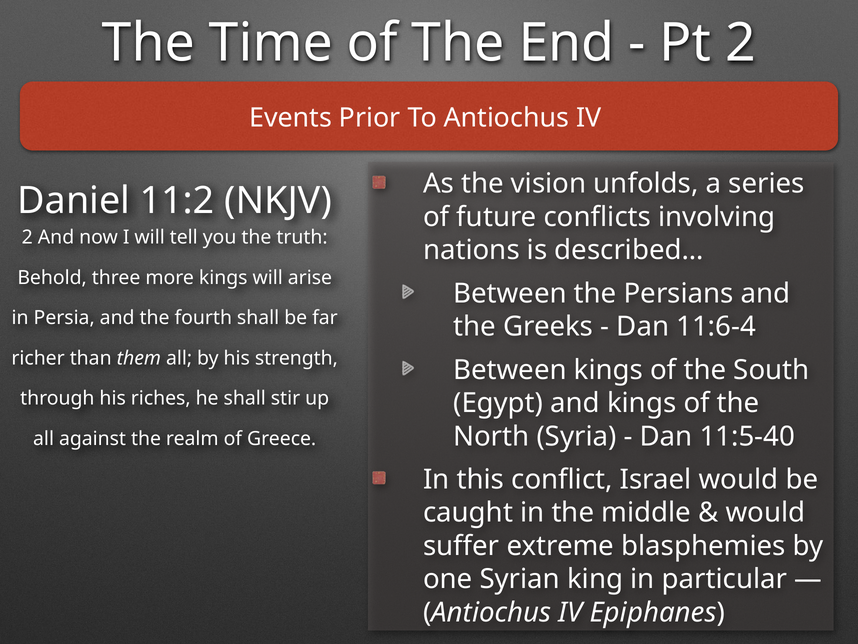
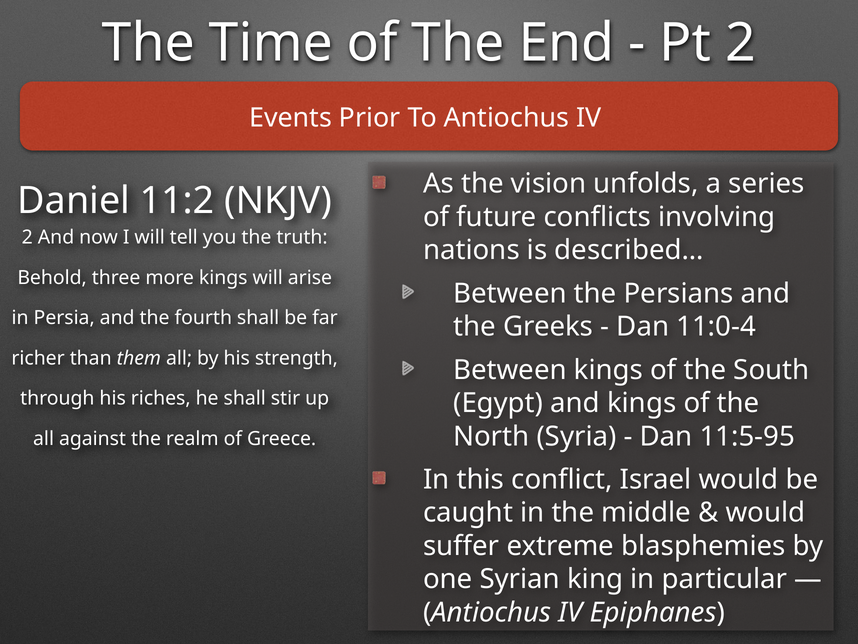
11:6-4: 11:6-4 -> 11:0-4
11:5-40: 11:5-40 -> 11:5-95
